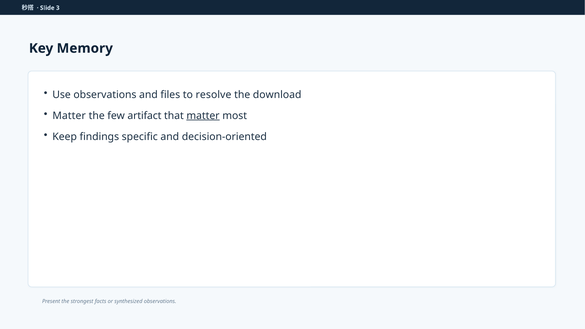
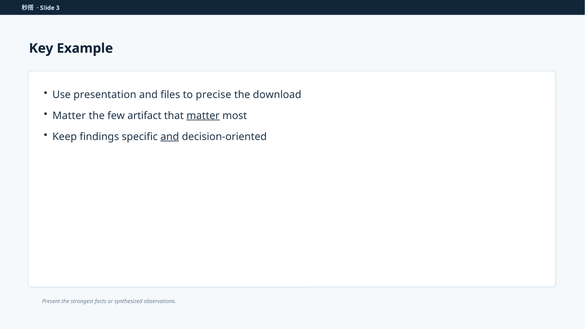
Memory: Memory -> Example
Use observations: observations -> presentation
resolve: resolve -> precise
and at (170, 137) underline: none -> present
